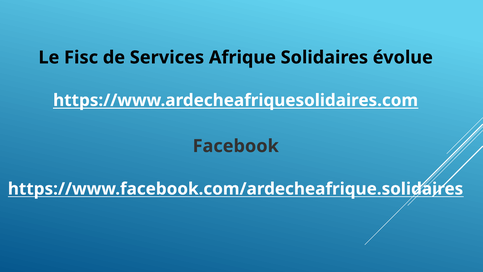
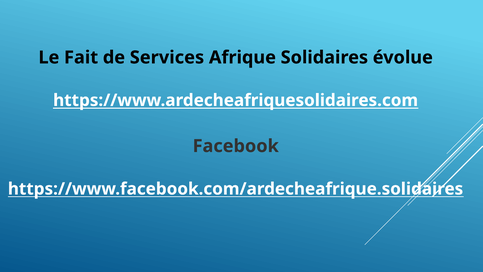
Fisc: Fisc -> Fait
